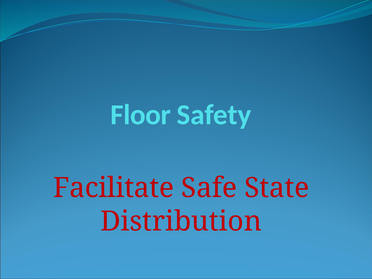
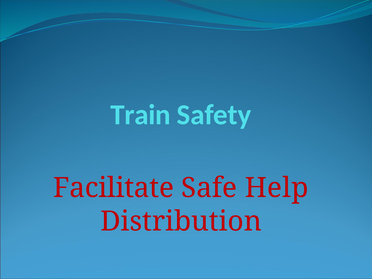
Floor: Floor -> Train
State: State -> Help
